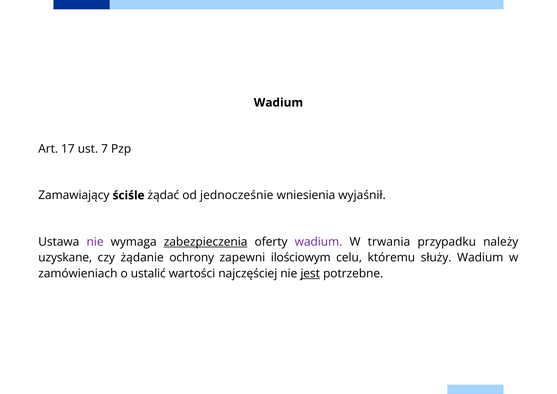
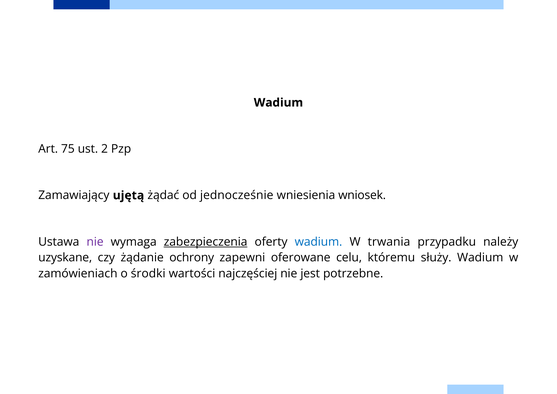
17: 17 -> 75
7: 7 -> 2
ściśle: ściśle -> ujętą
wyjaśnił: wyjaśnił -> wniosek
wadium at (318, 242) colour: purple -> blue
ilościowym: ilościowym -> oferowane
ustalić: ustalić -> środki
jest underline: present -> none
